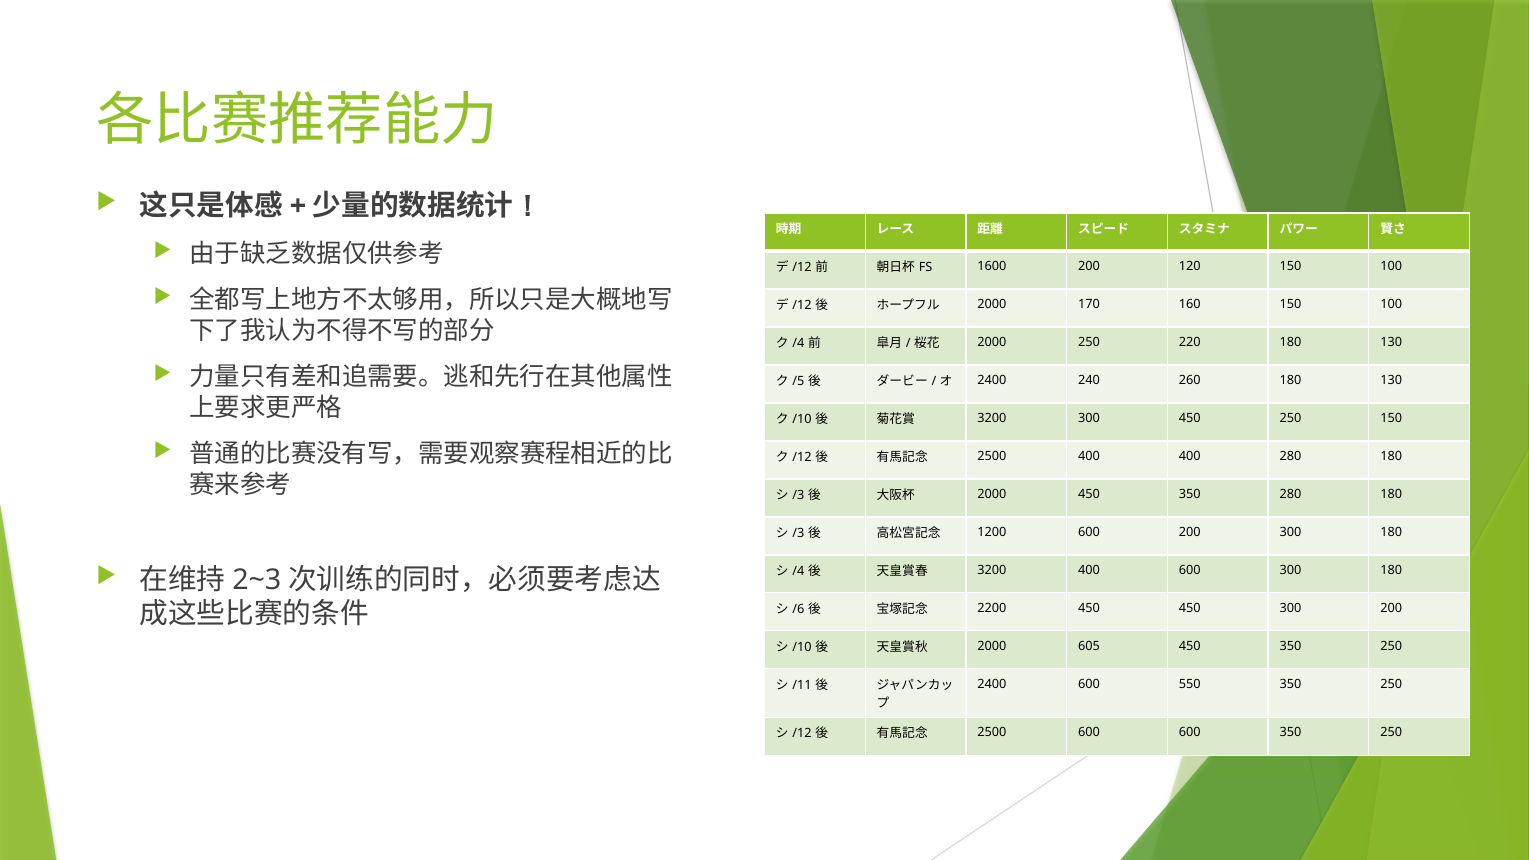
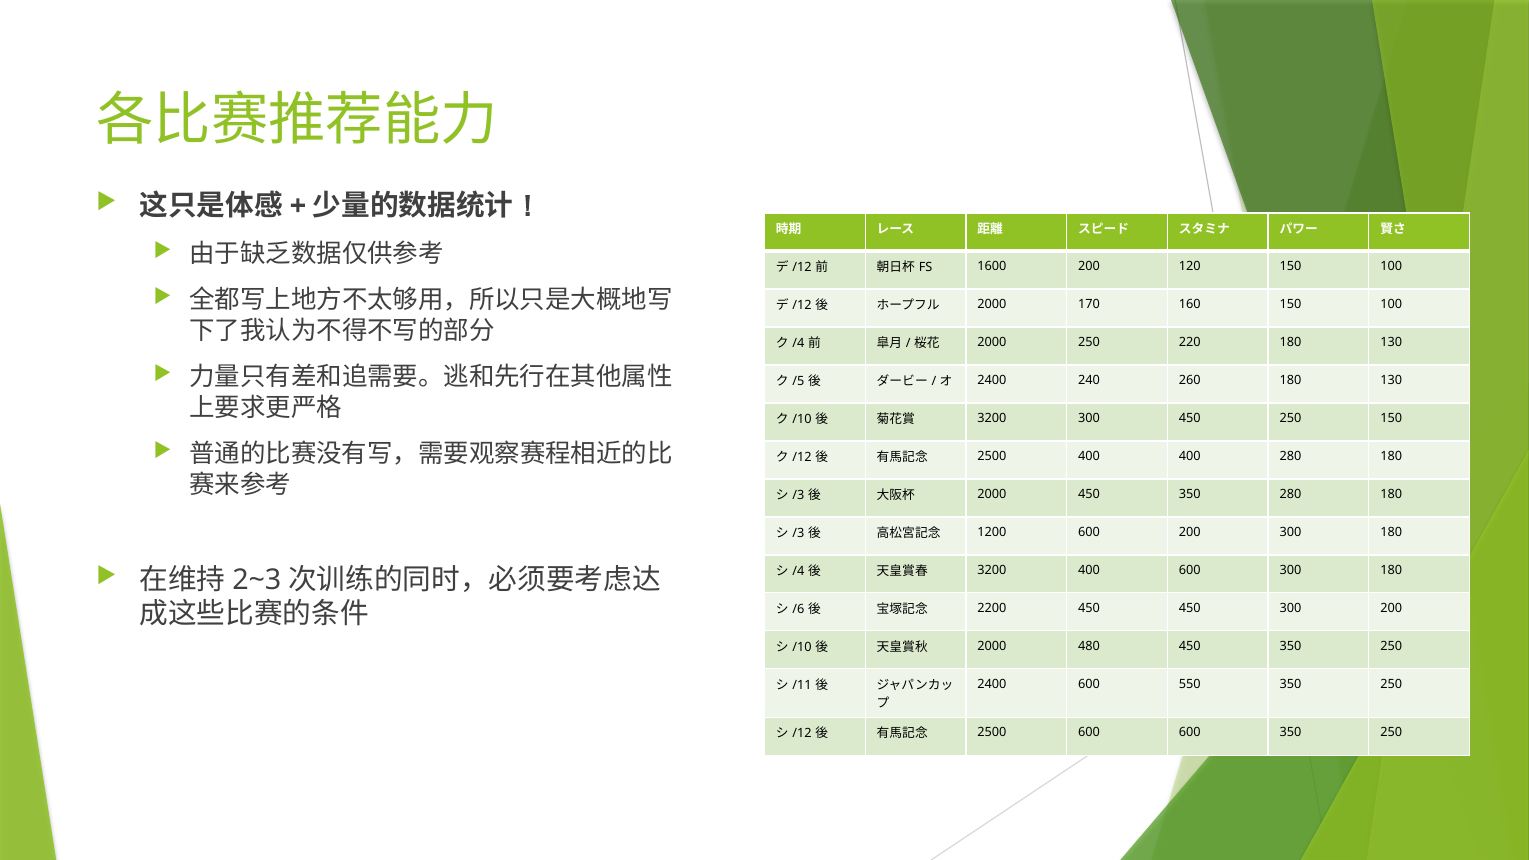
605: 605 -> 480
